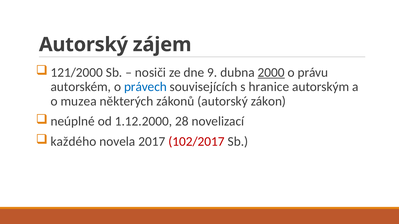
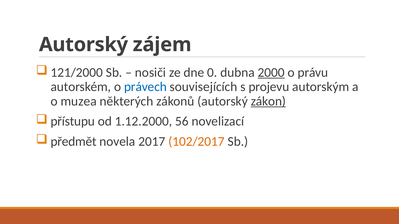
9: 9 -> 0
hranice: hranice -> projevu
zákon underline: none -> present
neúplné: neúplné -> přístupu
28: 28 -> 56
každého: každého -> předmět
102/2017 colour: red -> orange
